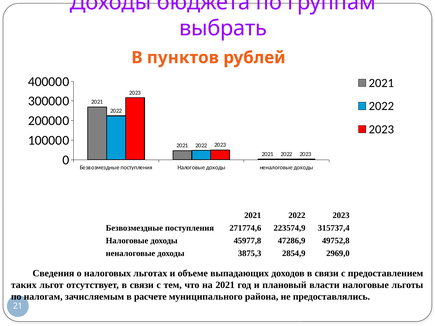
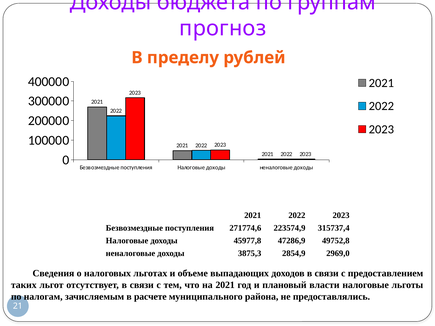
выбрать: выбрать -> прогноз
пунктов: пунктов -> пределу
